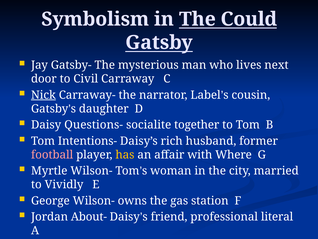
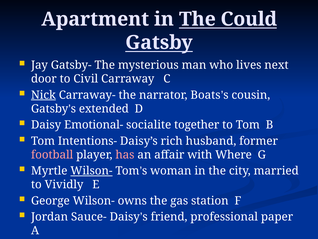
Symbolism: Symbolism -> Apartment
Label: Label -> Boats
daughter: daughter -> extended
Questions-: Questions- -> Emotional-
has colour: yellow -> pink
Wilson- at (91, 170) underline: none -> present
About-: About- -> Sauce-
literal: literal -> paper
